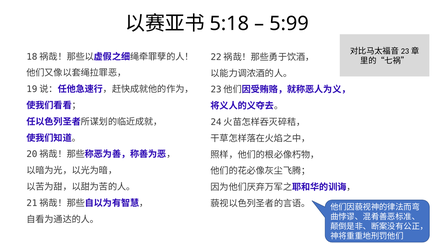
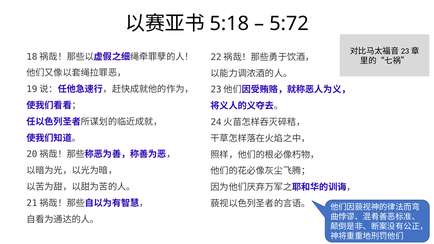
5:99: 5:99 -> 5:72
